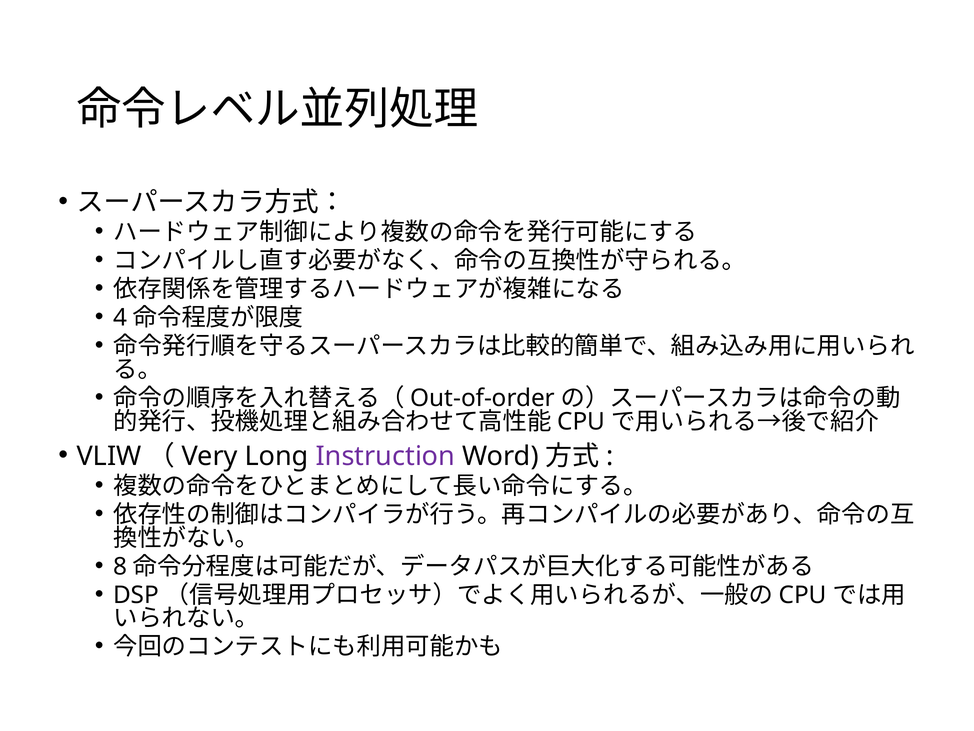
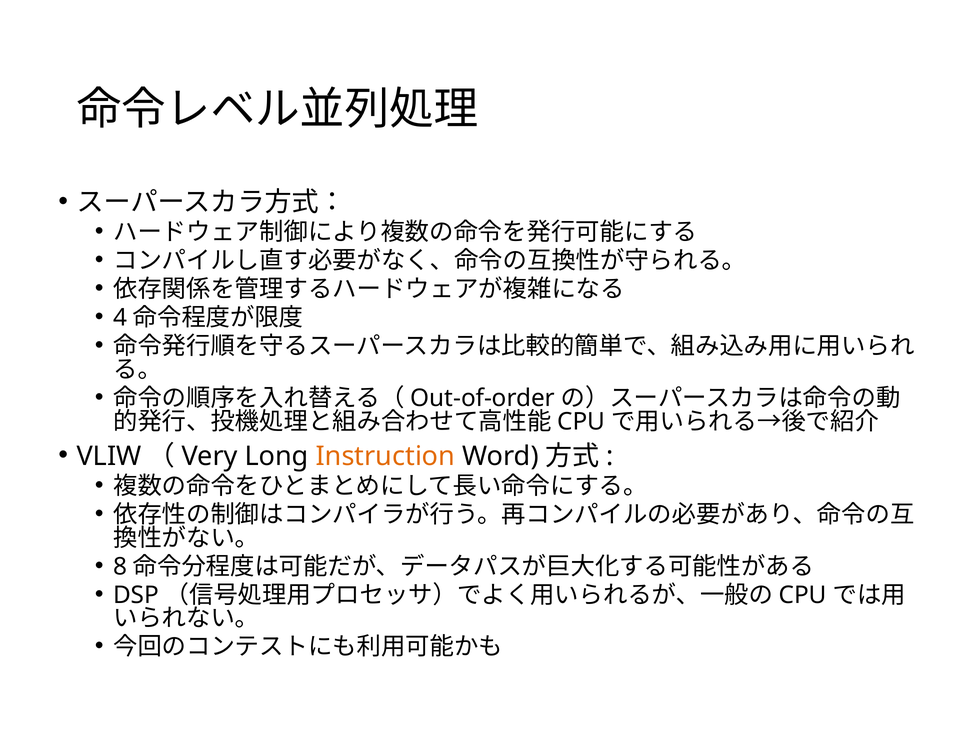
Instruction colour: purple -> orange
